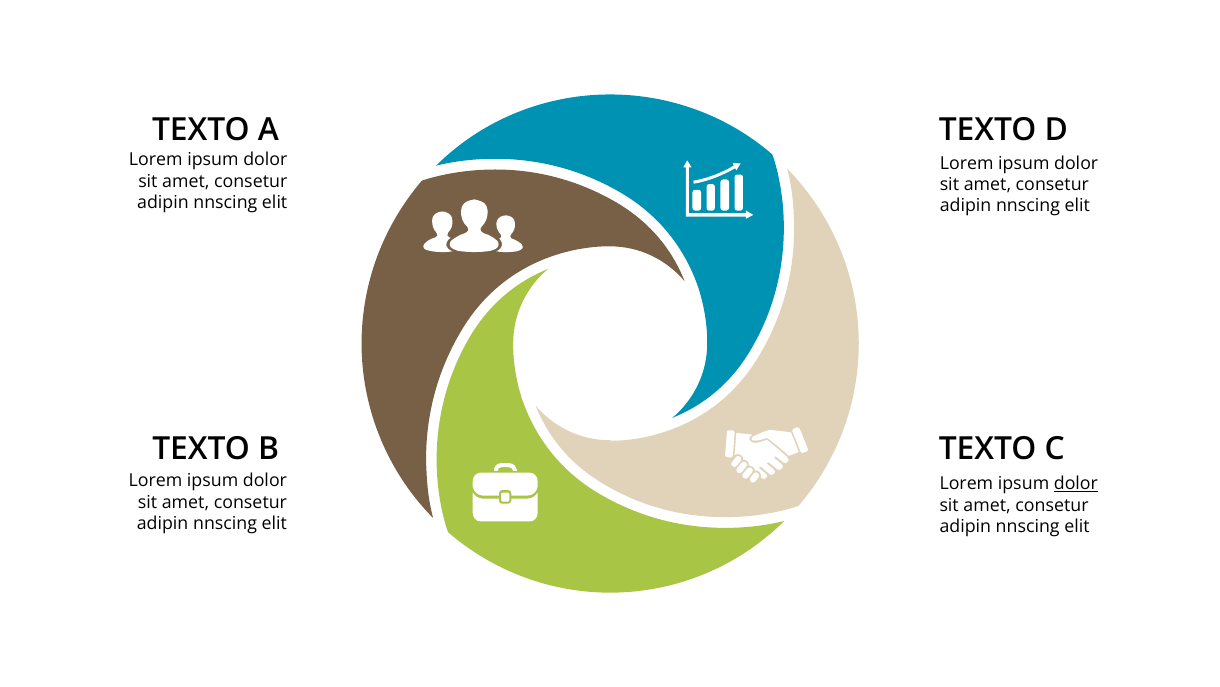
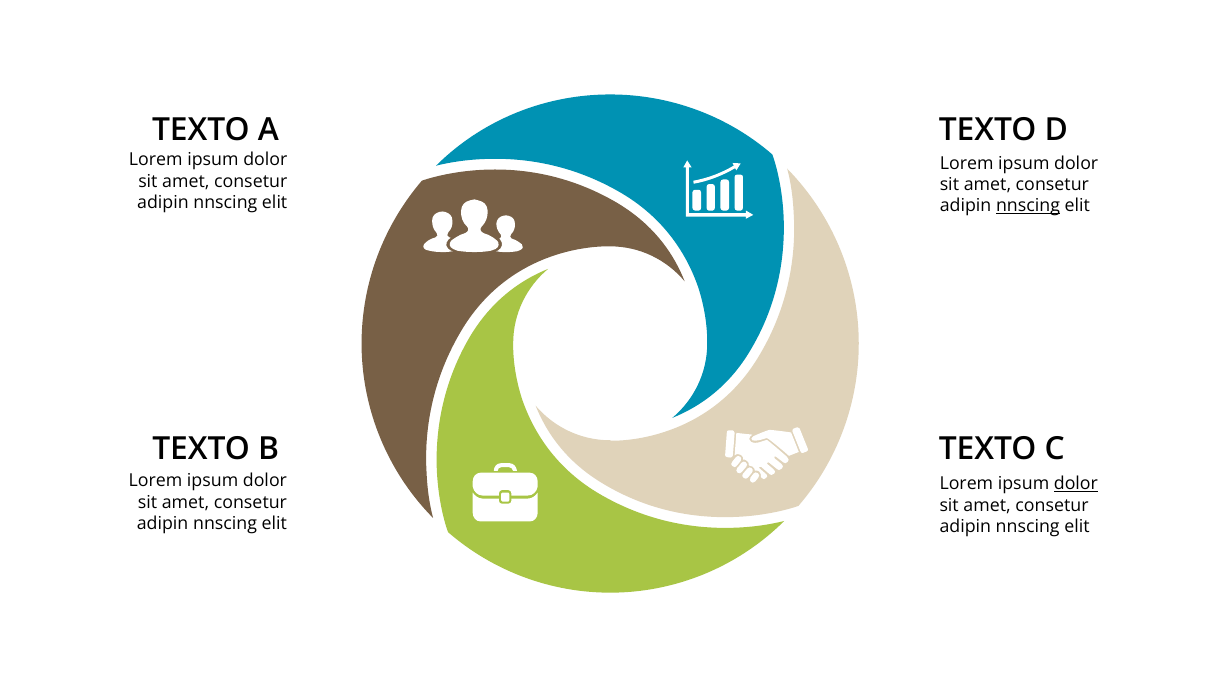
nnscing at (1028, 206) underline: none -> present
